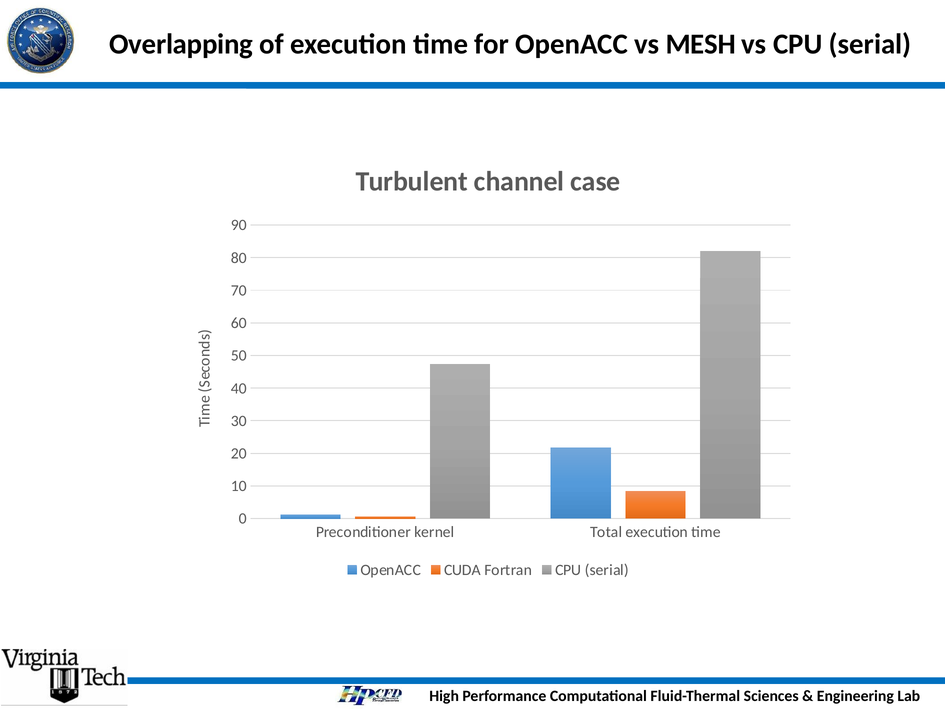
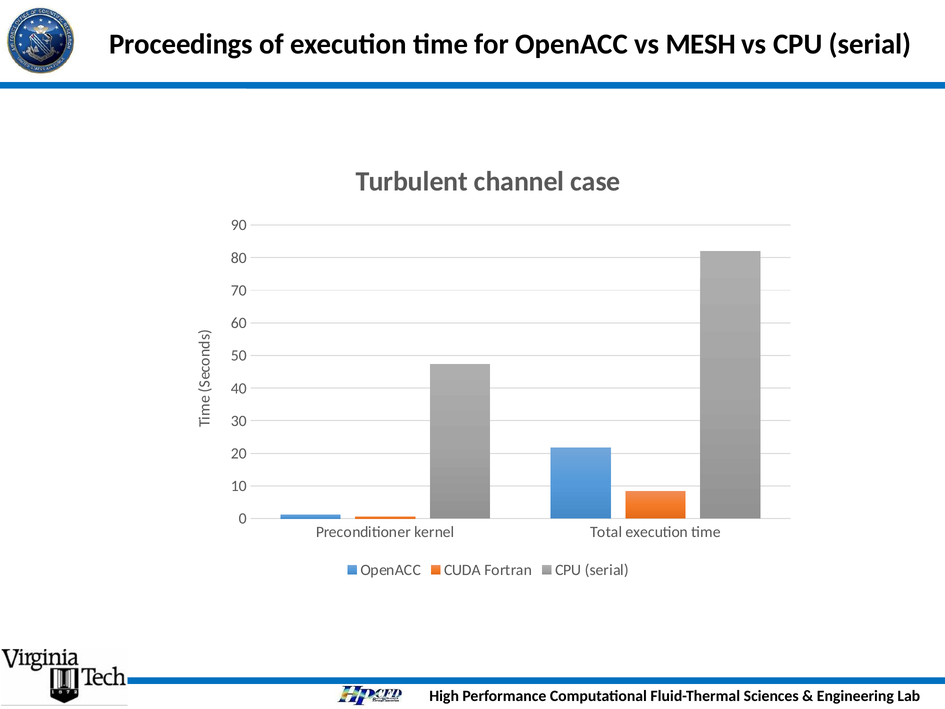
Overlapping: Overlapping -> Proceedings
